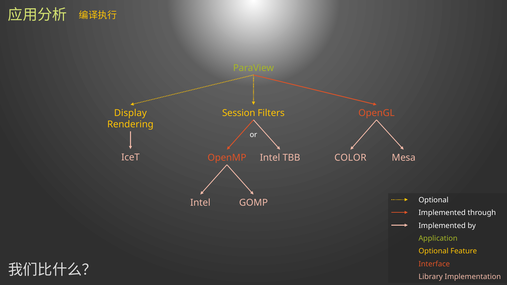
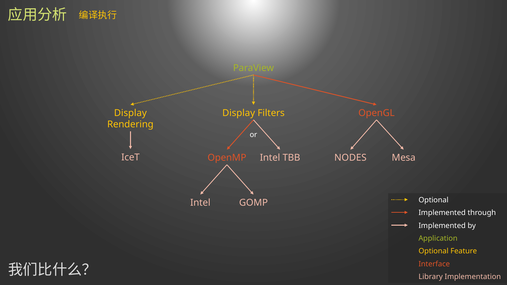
Session at (239, 113): Session -> Display
COLOR: COLOR -> NODES
